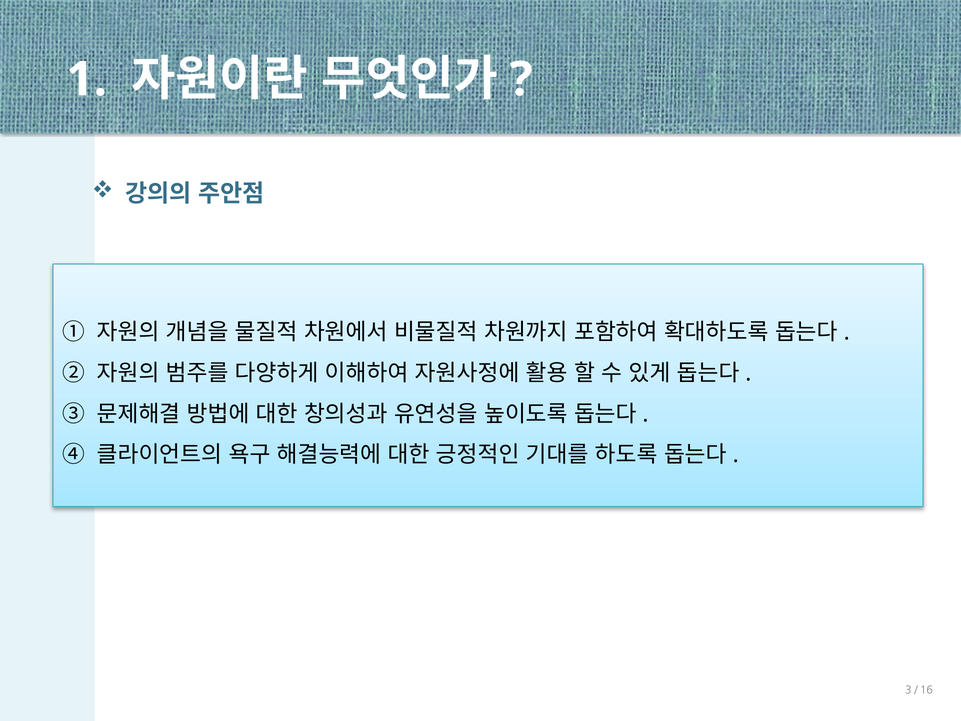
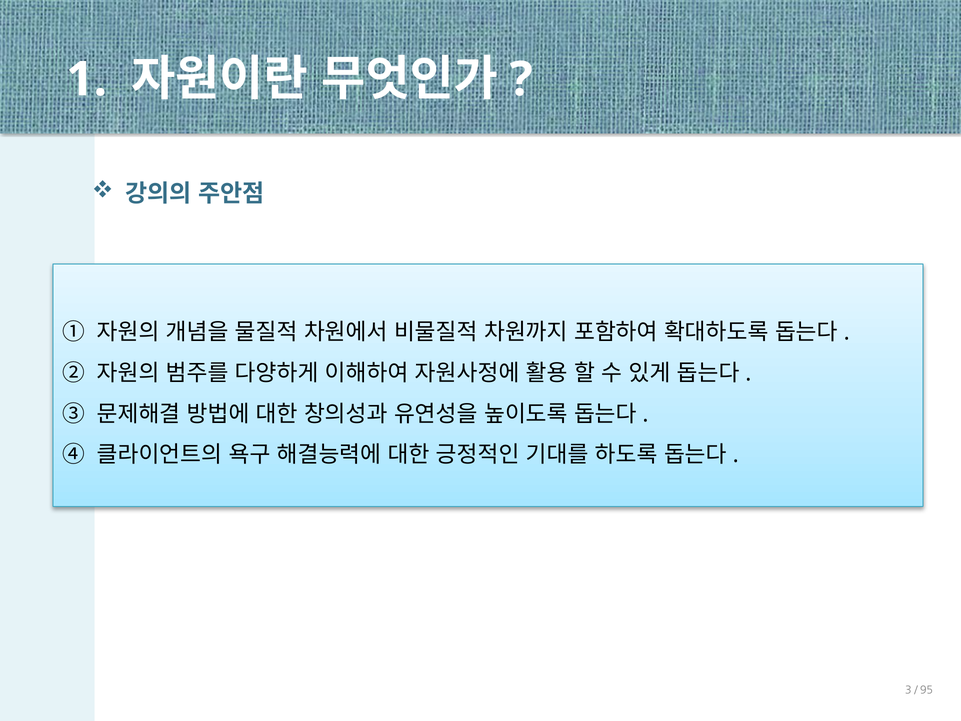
16: 16 -> 95
